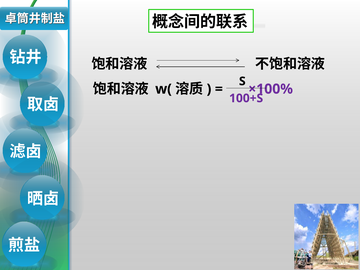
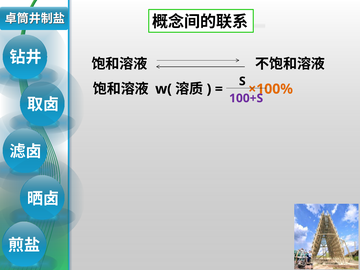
×100% colour: purple -> orange
